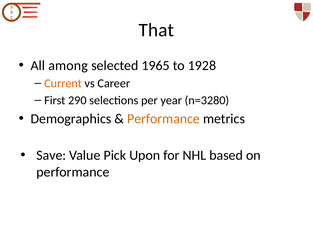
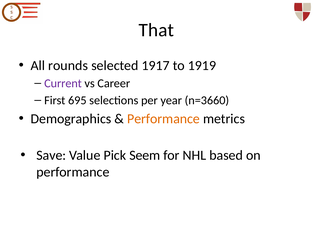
among: among -> rounds
1965: 1965 -> 1917
1928: 1928 -> 1919
Current colour: orange -> purple
290: 290 -> 695
n=3280: n=3280 -> n=3660
Upon: Upon -> Seem
